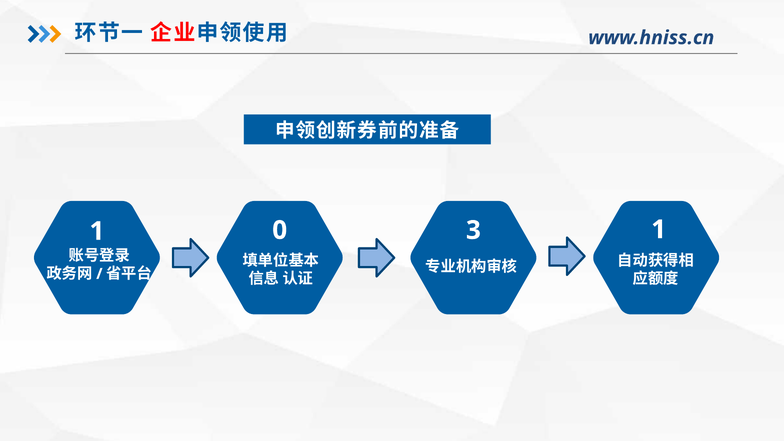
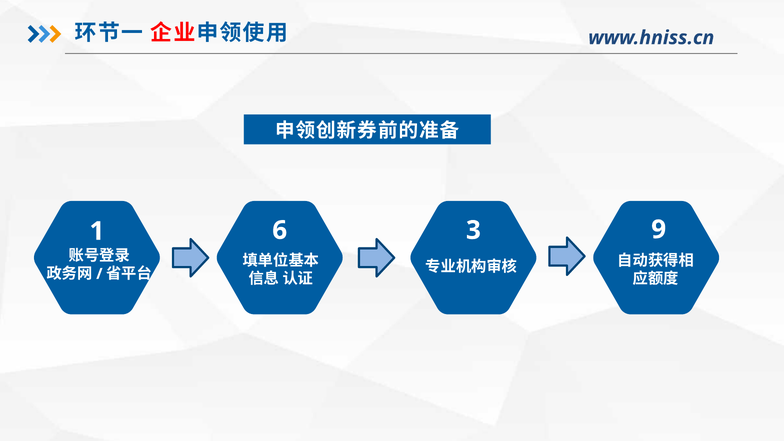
0: 0 -> 6
3 1: 1 -> 9
